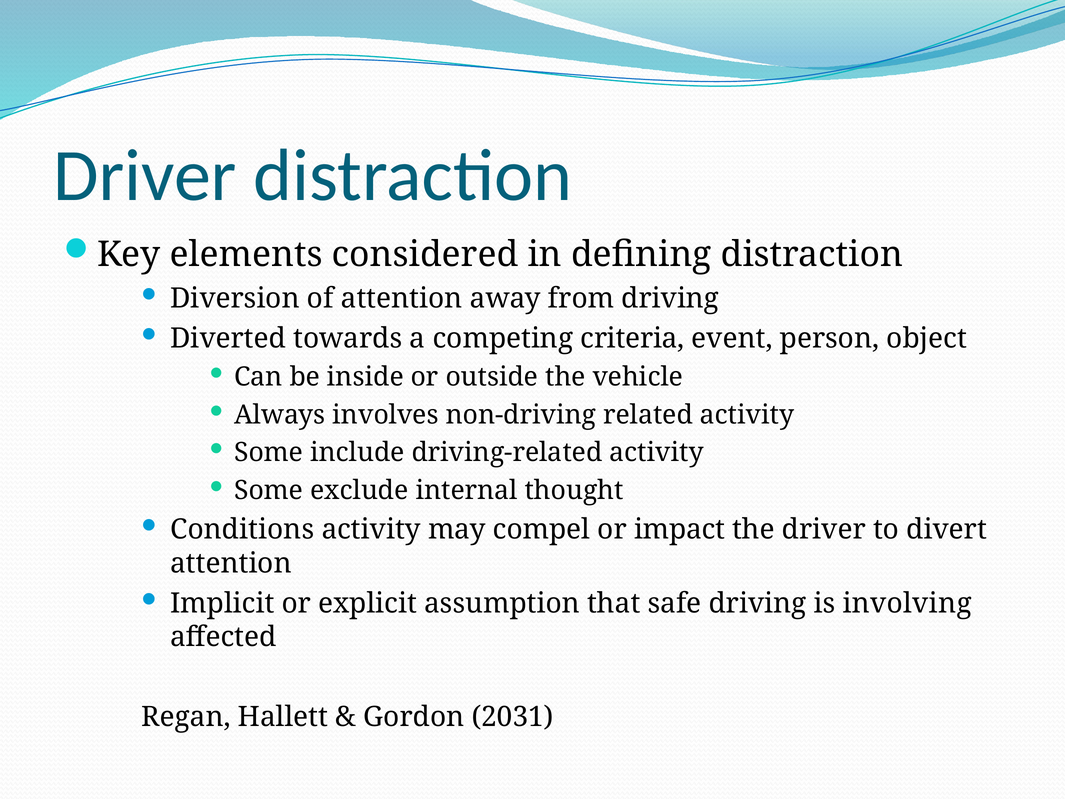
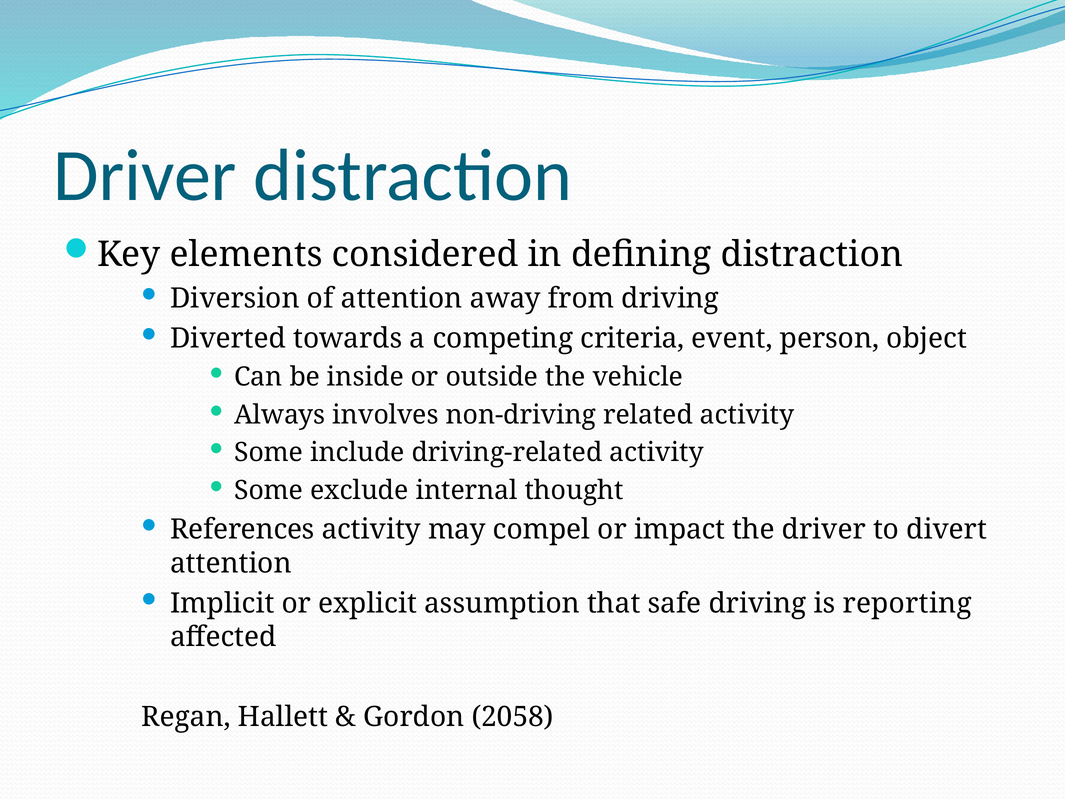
Conditions: Conditions -> References
involving: involving -> reporting
2031: 2031 -> 2058
